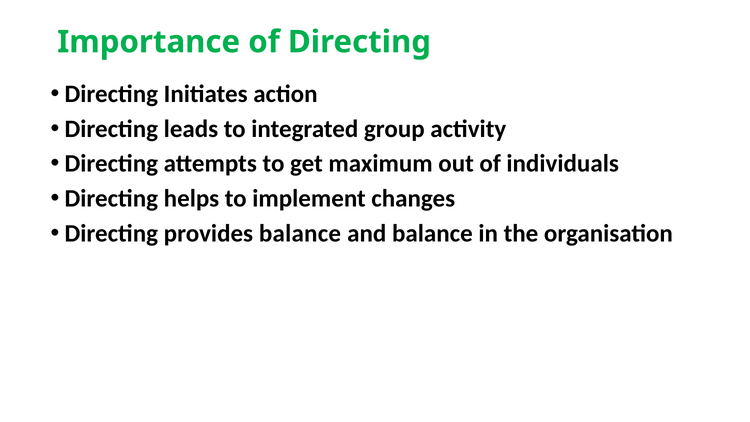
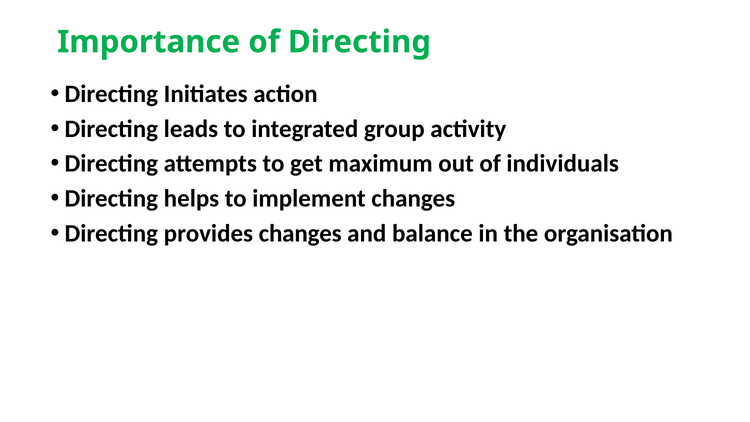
provides balance: balance -> changes
